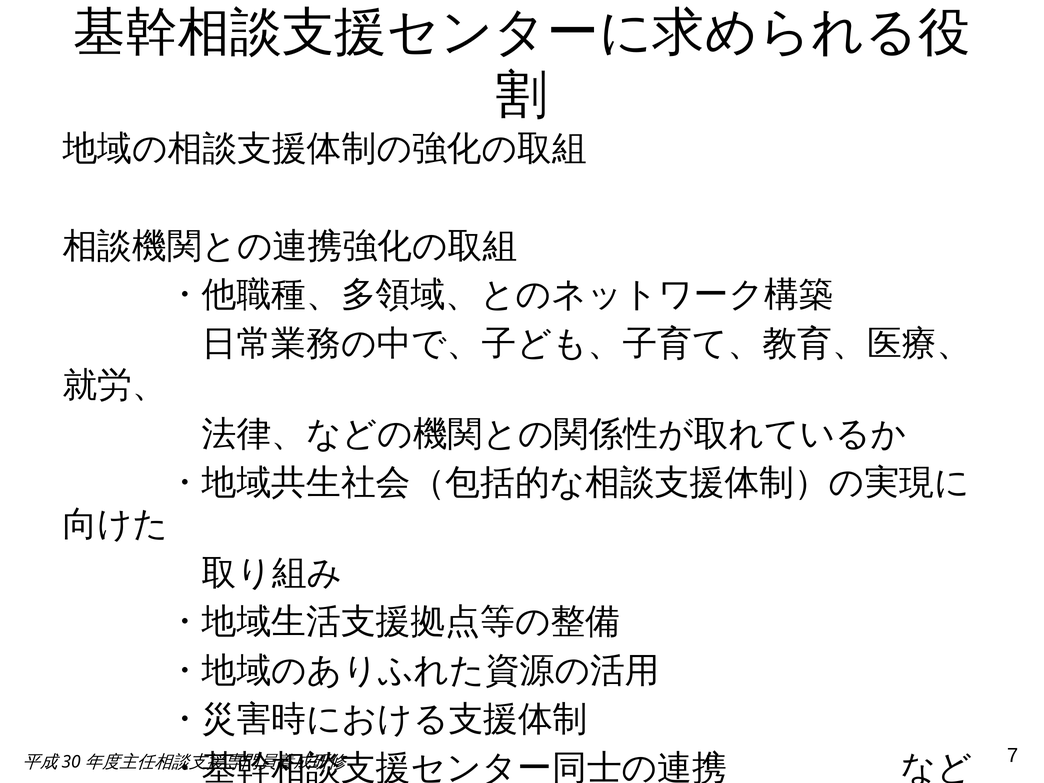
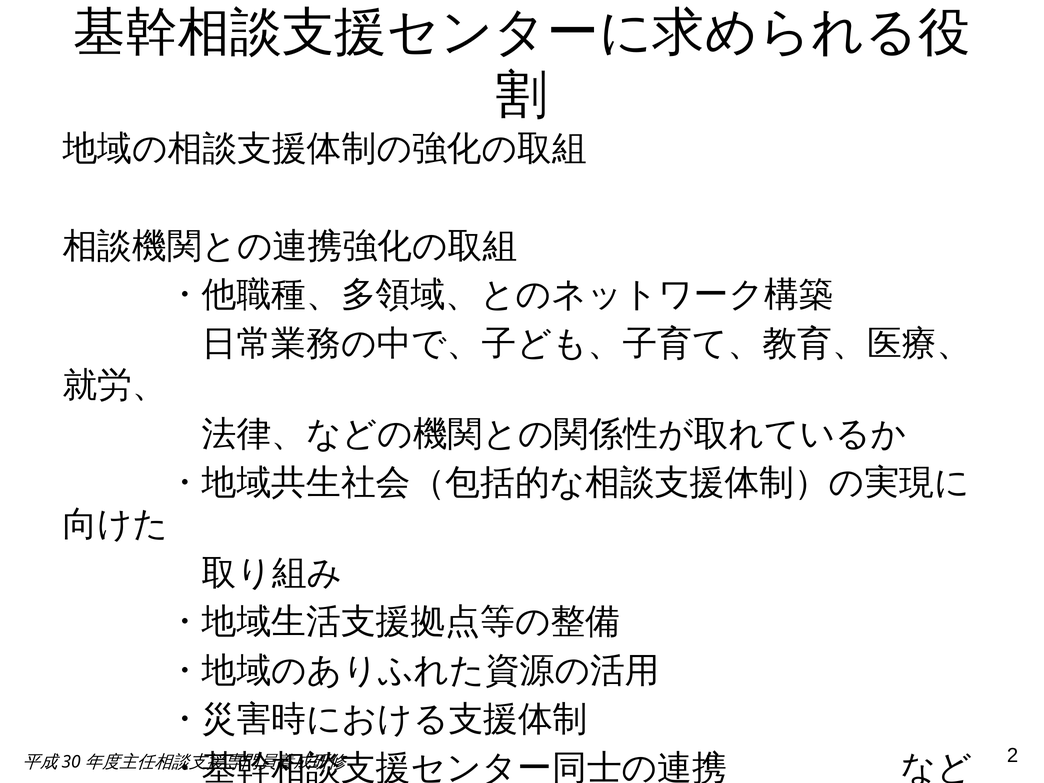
7: 7 -> 2
